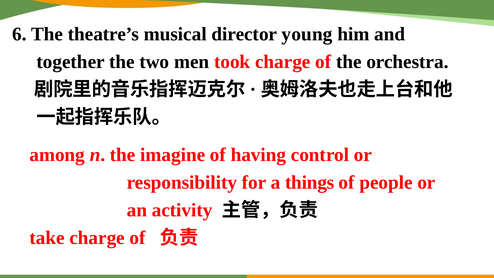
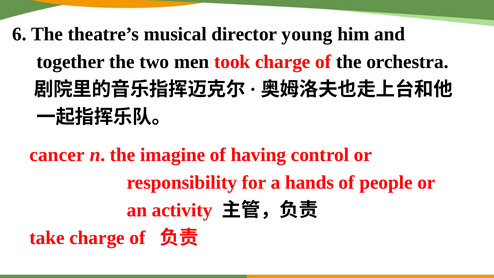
among: among -> cancer
things: things -> hands
